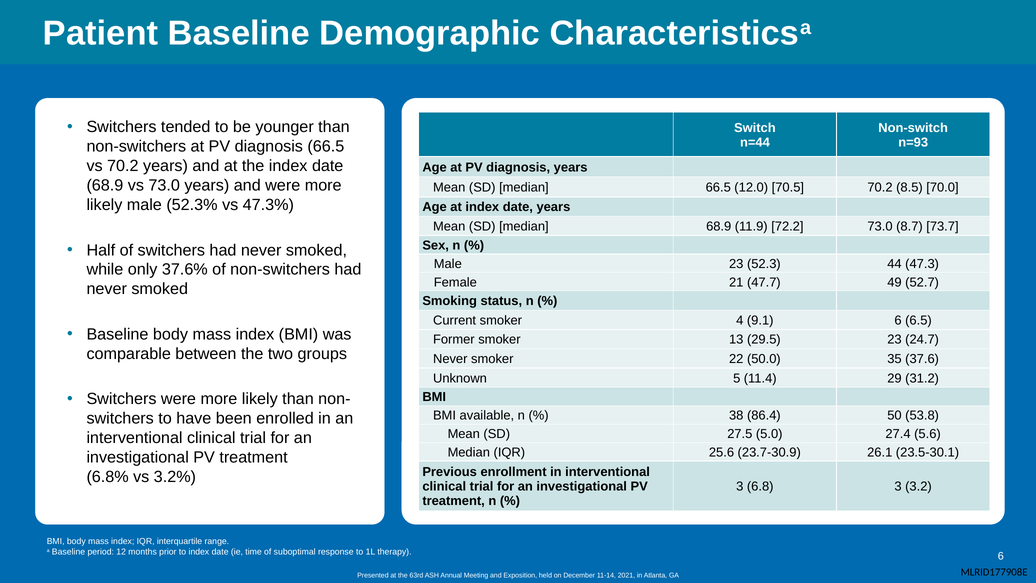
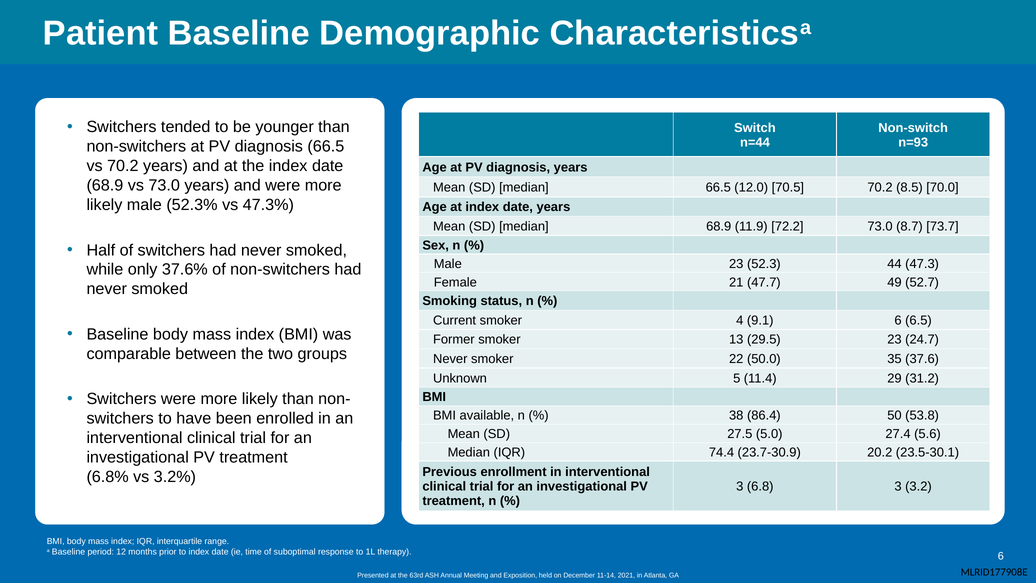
25.6: 25.6 -> 74.4
26.1: 26.1 -> 20.2
